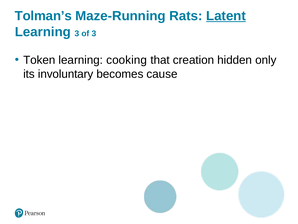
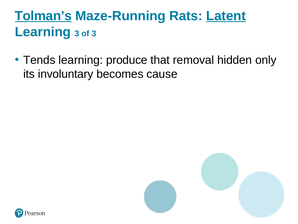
Tolman’s underline: none -> present
Token: Token -> Tends
cooking: cooking -> produce
creation: creation -> removal
